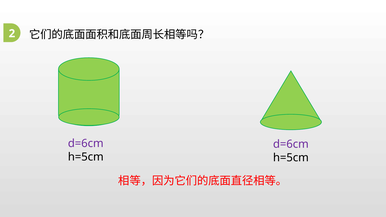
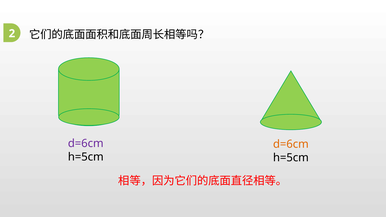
d=6cm at (291, 144) colour: purple -> orange
